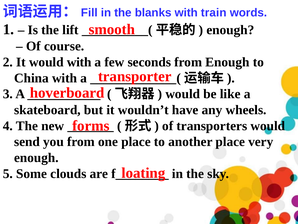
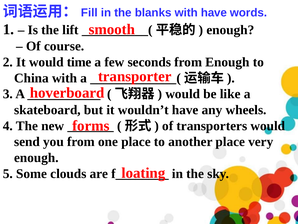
with train: train -> have
would with: with -> time
